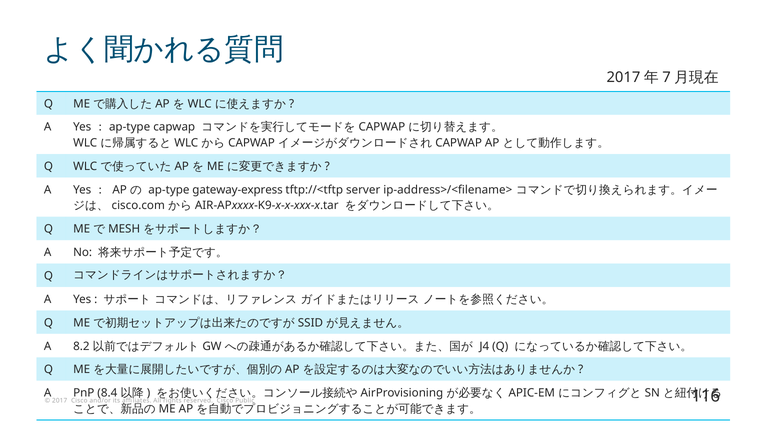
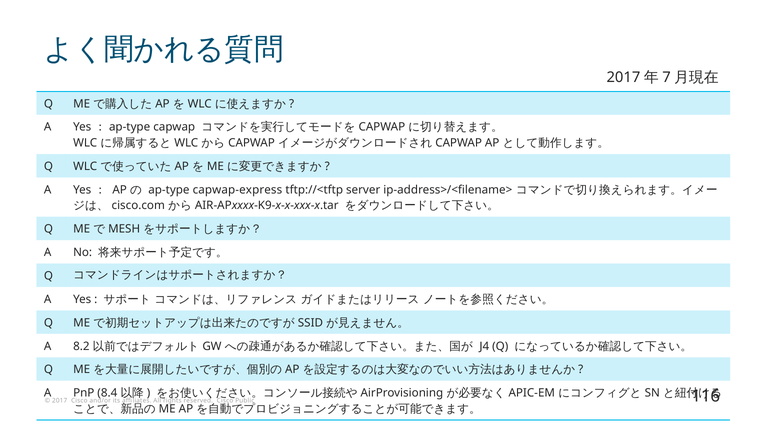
gateway-express: gateway-express -> capwap-express
